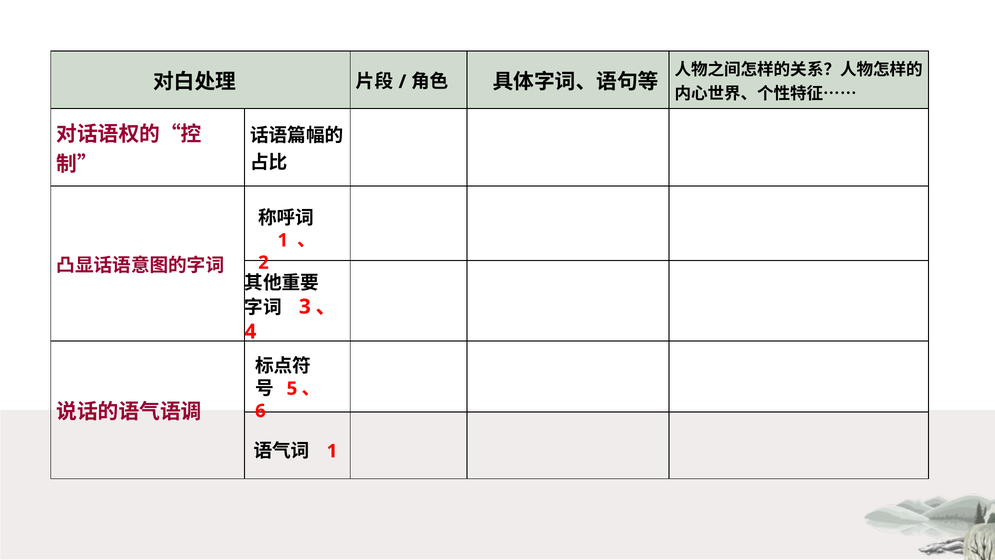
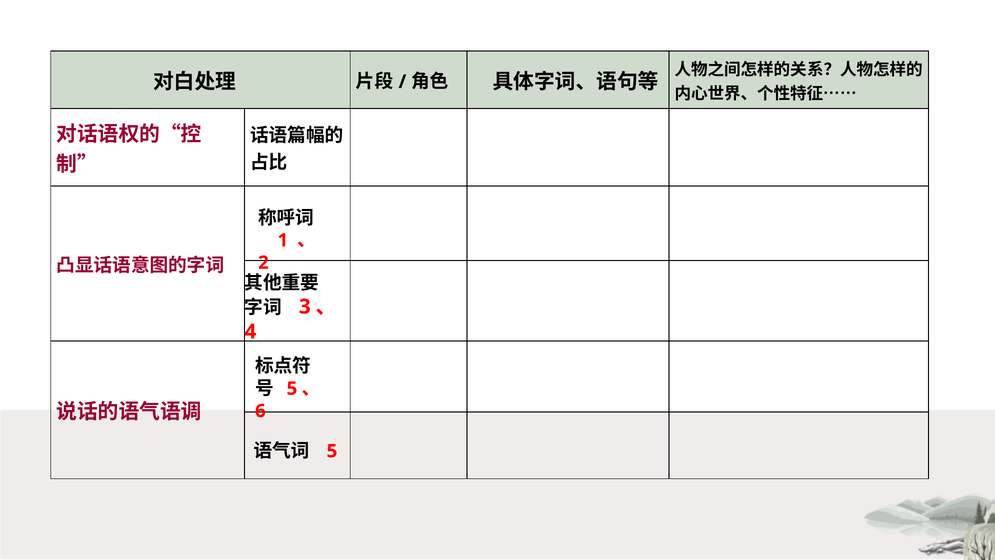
1 at (332, 451): 1 -> 5
